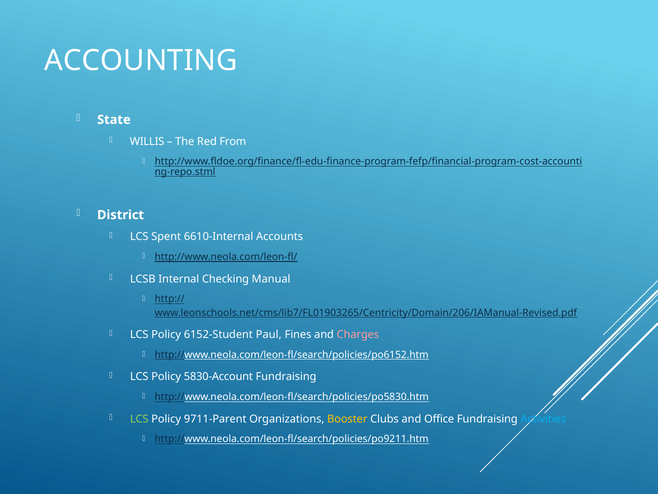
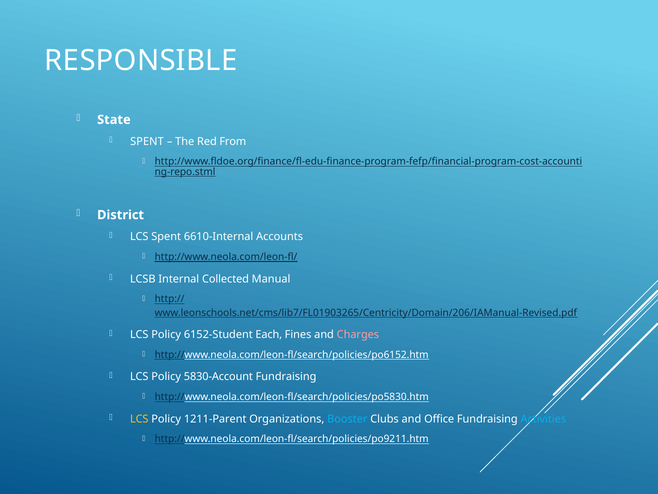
ACCOUNTING: ACCOUNTING -> RESPONSIBLE
WILLIS at (147, 141): WILLIS -> SPENT
Checking: Checking -> Collected
Paul: Paul -> Each
LCS at (139, 419) colour: light green -> yellow
9711-Parent: 9711-Parent -> 1211-Parent
Booster colour: yellow -> light blue
